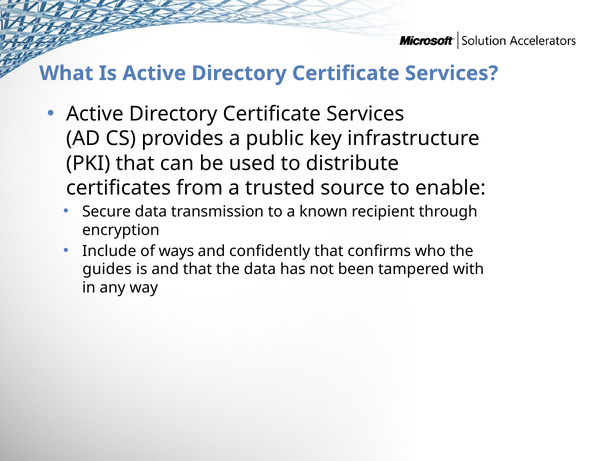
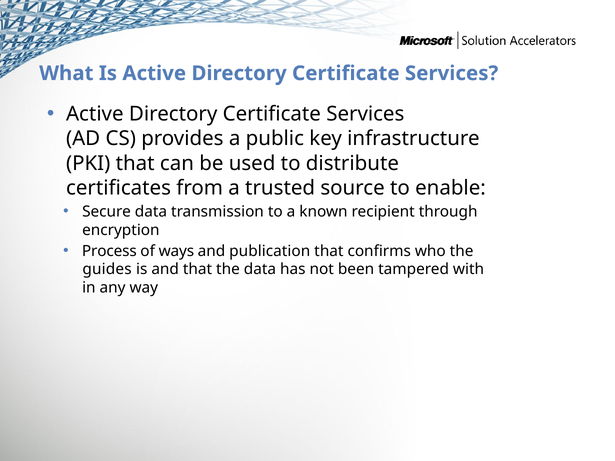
Include: Include -> Process
confidently: confidently -> publication
